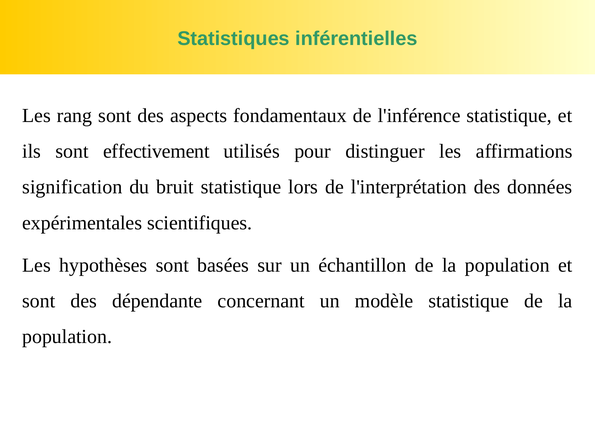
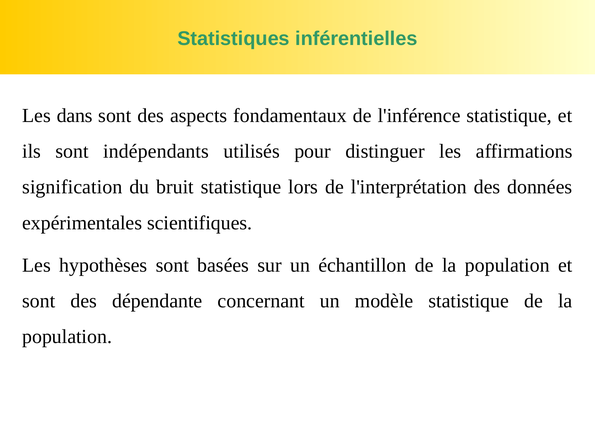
rang: rang -> dans
effectivement: effectivement -> indépendants
